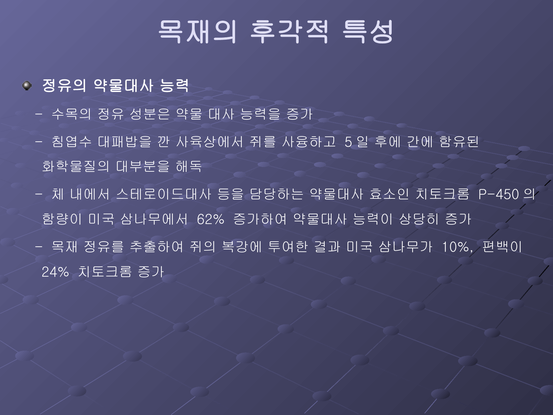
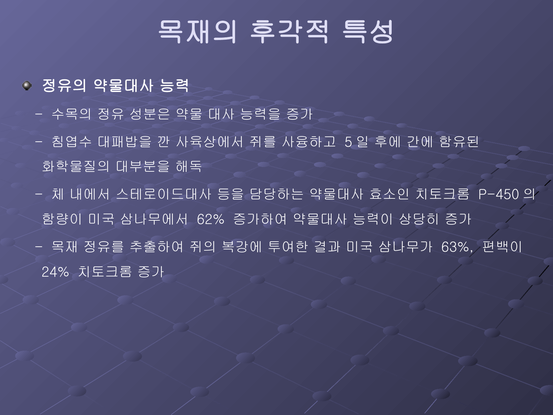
10%: 10% -> 63%
